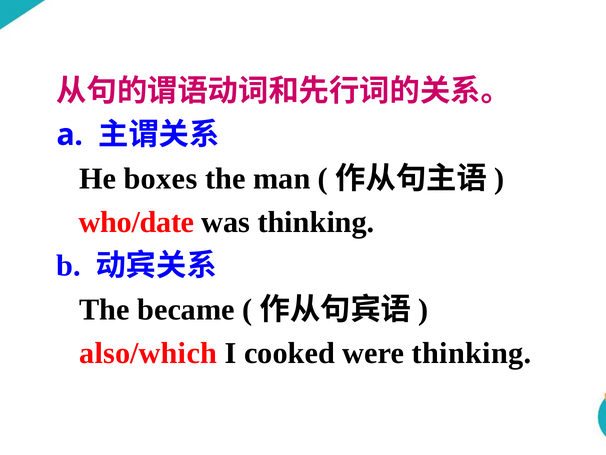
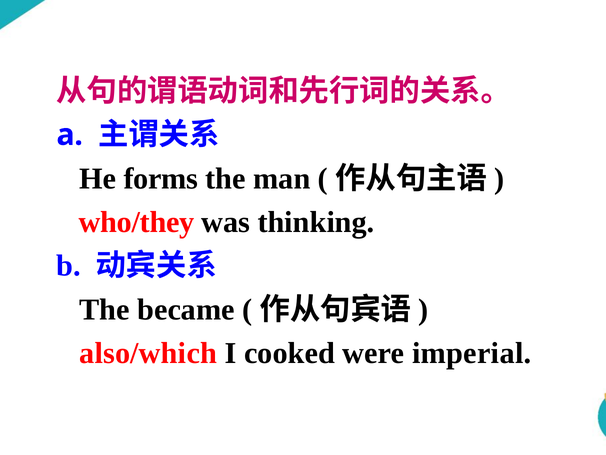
boxes: boxes -> forms
who/date: who/date -> who/they
were thinking: thinking -> imperial
